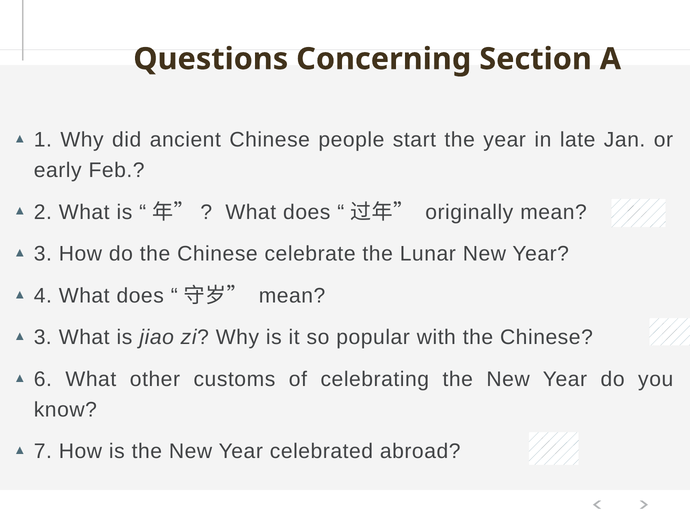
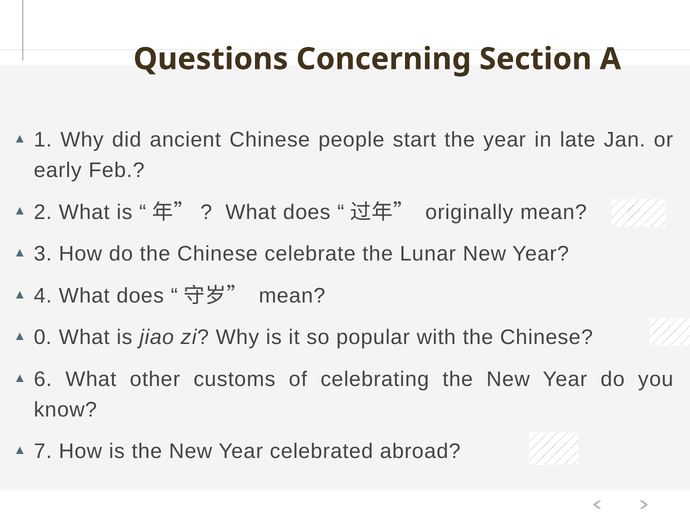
3 at (43, 338): 3 -> 0
